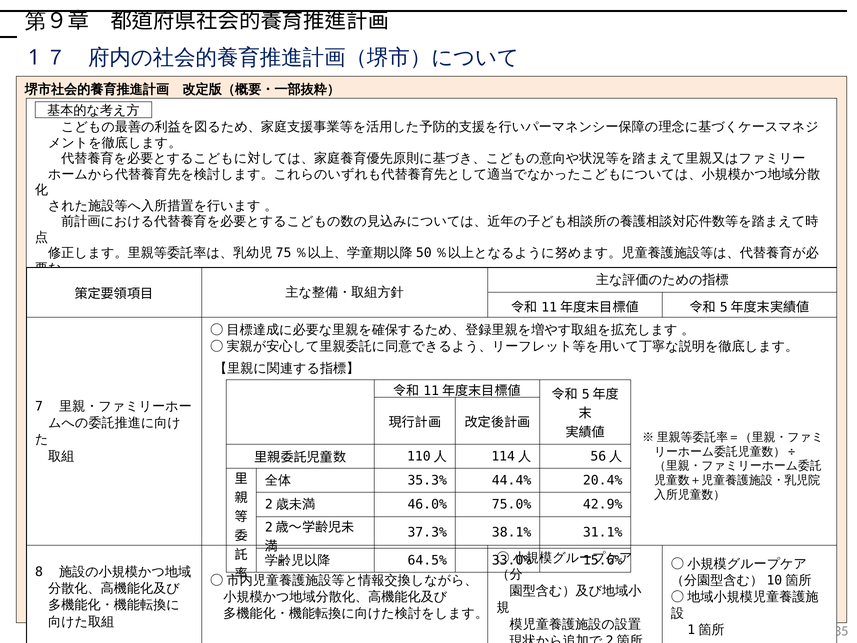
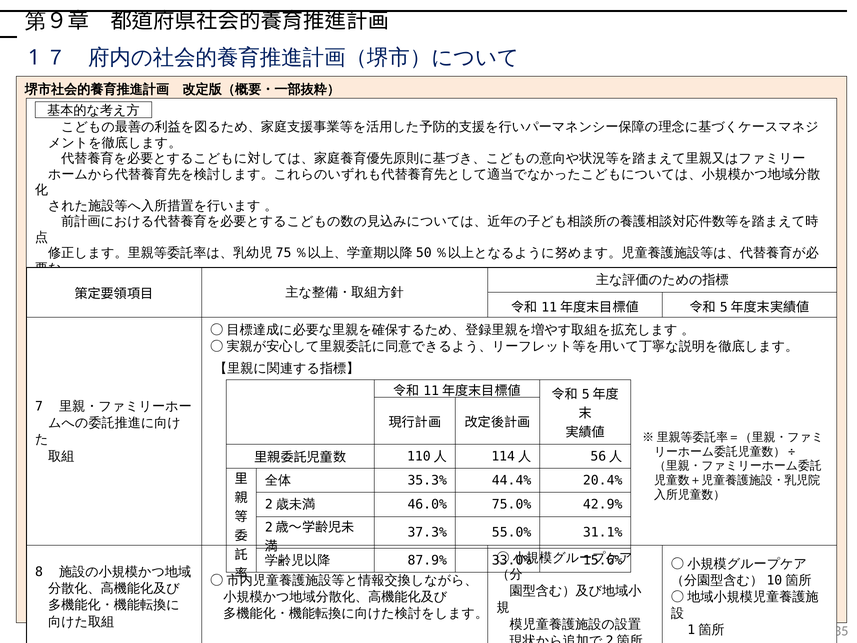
38.1%: 38.1% -> 55.0%
64.5%: 64.5% -> 87.9%
